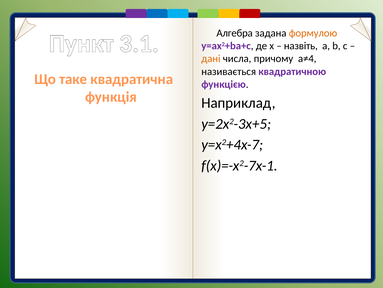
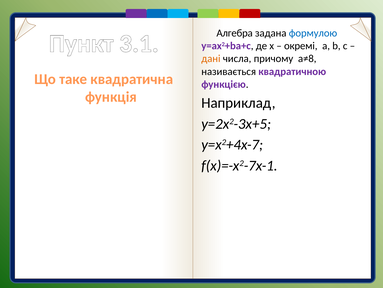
формулою colour: orange -> blue
назвіть: назвіть -> окремі
а≠4: а≠4 -> а≠8
